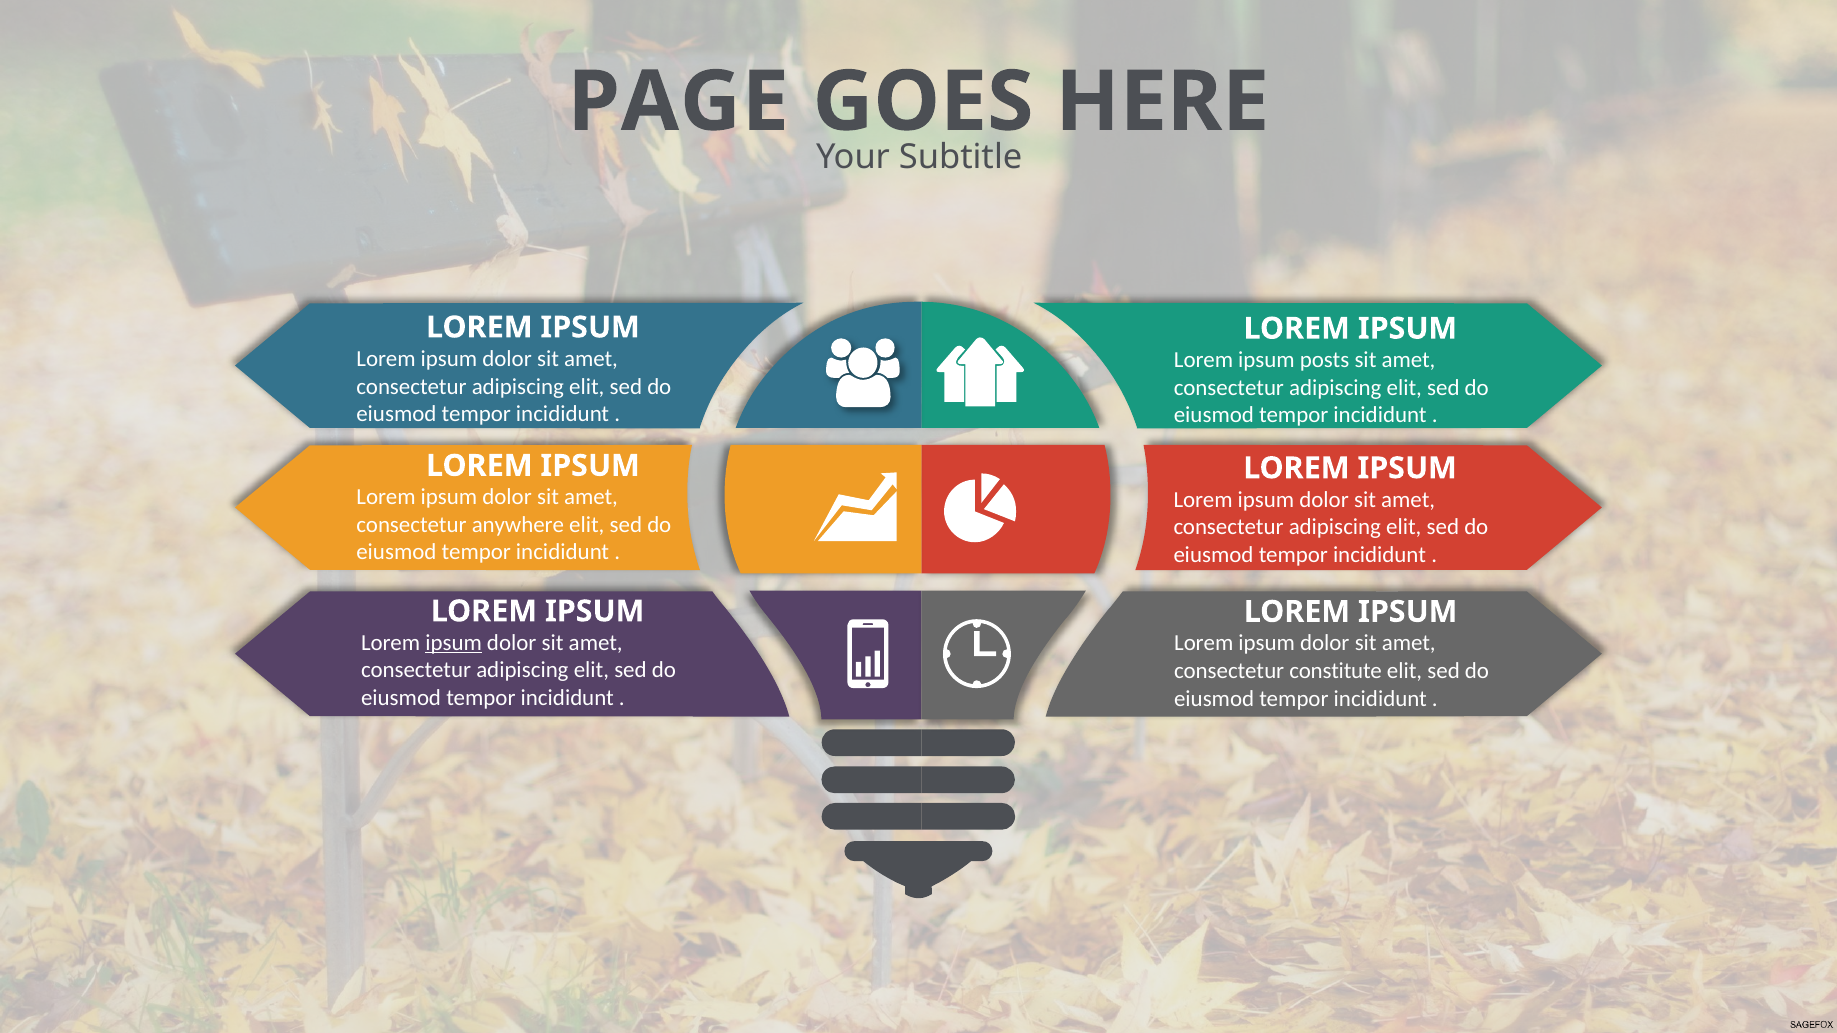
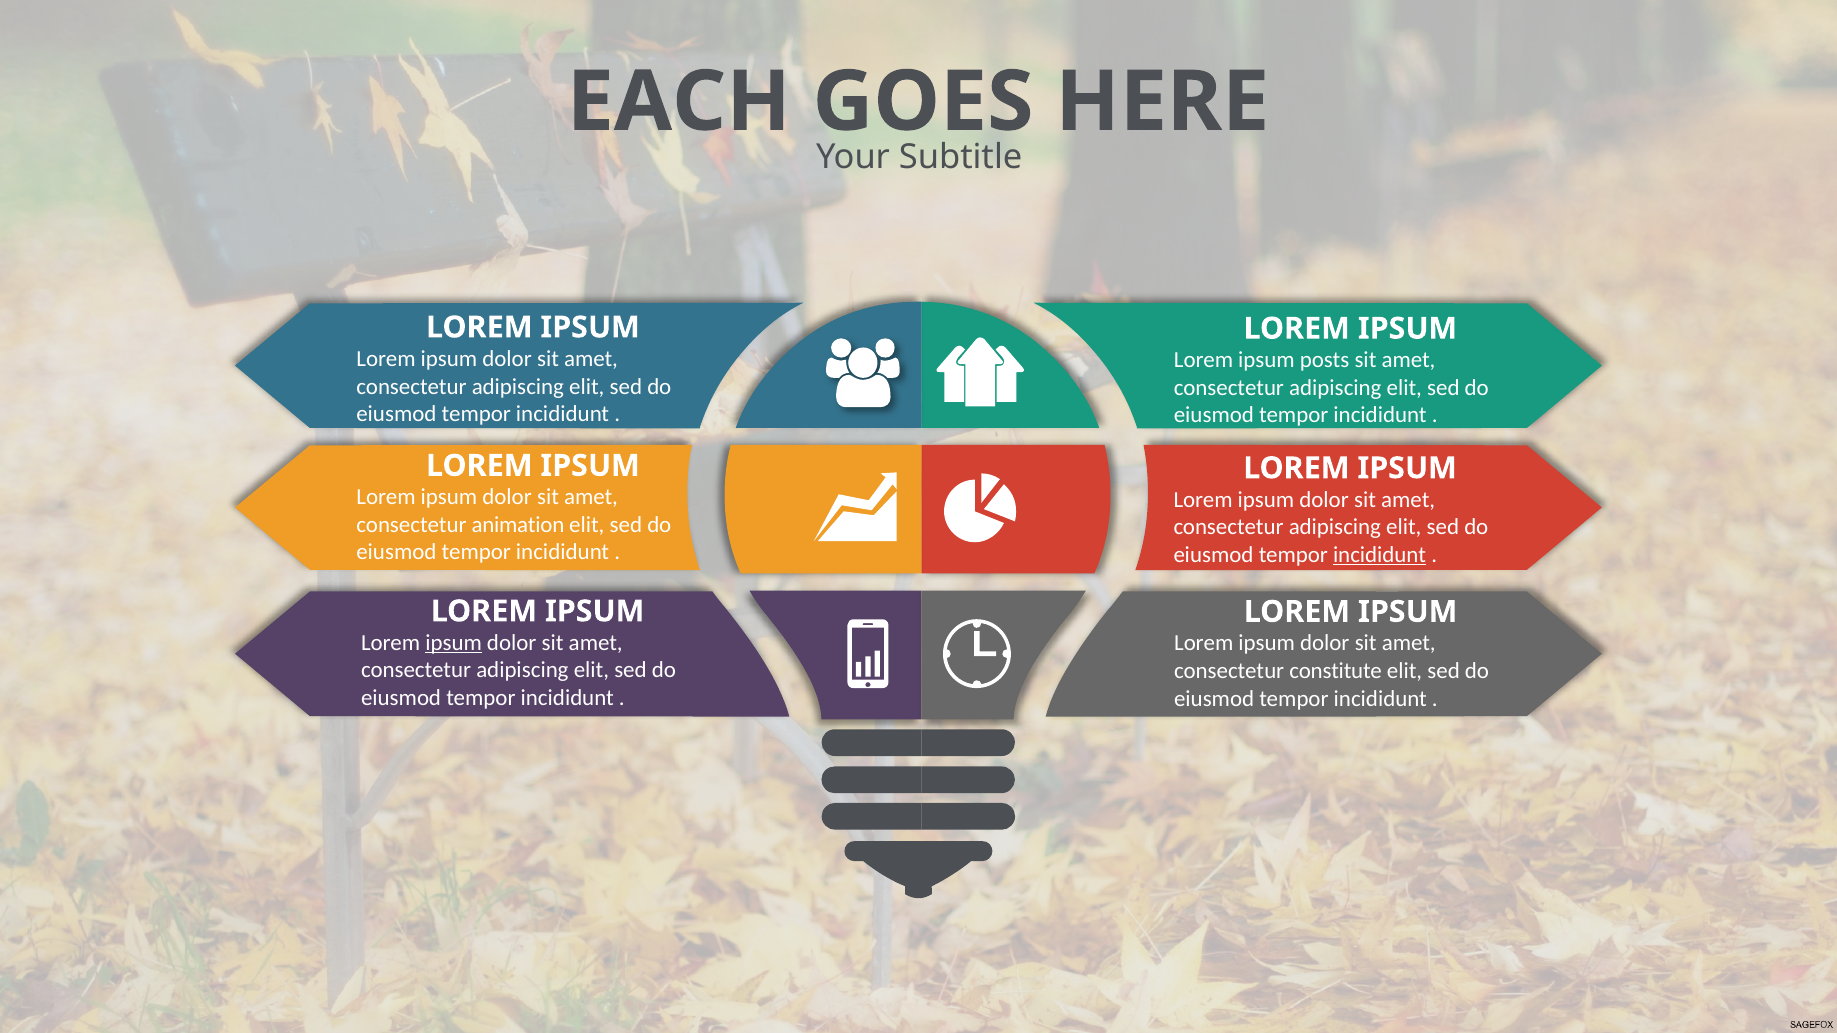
PAGE: PAGE -> EACH
anywhere: anywhere -> animation
incididunt at (1380, 555) underline: none -> present
